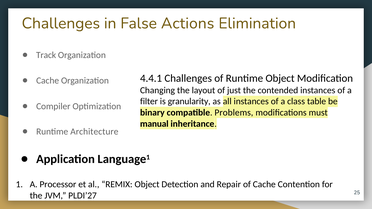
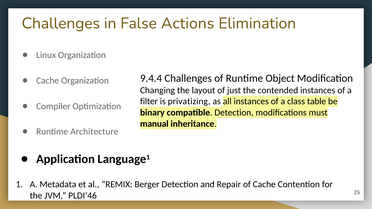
Track: Track -> Linux
4.4.1: 4.4.1 -> 9.4.4
granularity: granularity -> privatizing
compatible Problems: Problems -> Detection
Processor: Processor -> Metadata
REMIX Object: Object -> Berger
PLDI’27: PLDI’27 -> PLDI’46
